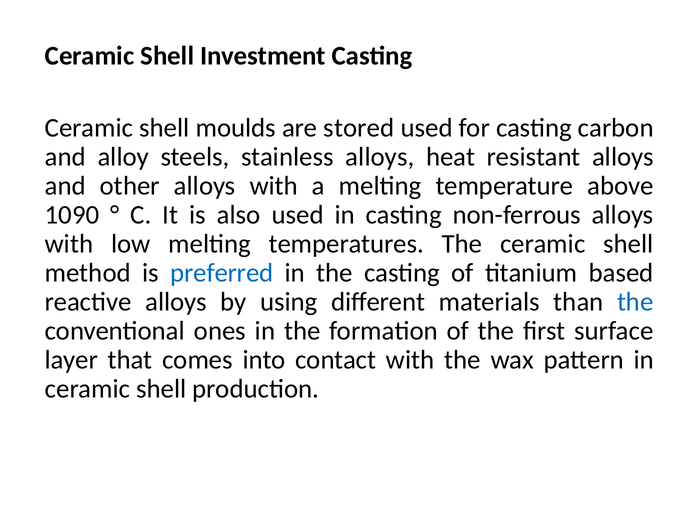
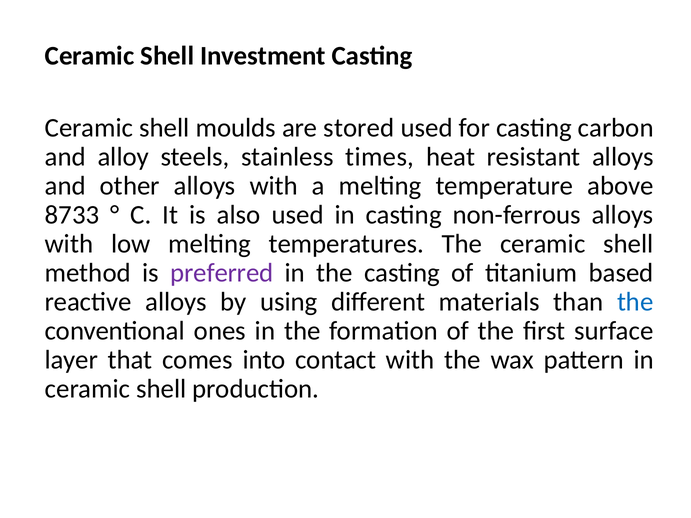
stainless alloys: alloys -> times
1090: 1090 -> 8733
preferred colour: blue -> purple
